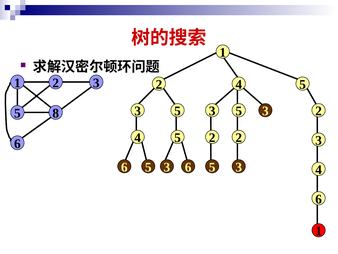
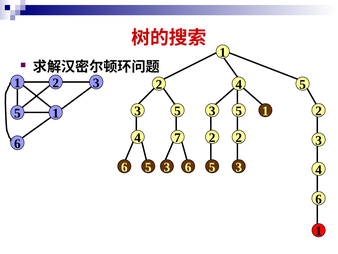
3 at (265, 111): 3 -> 1
8 at (56, 113): 8 -> 1
5 at (178, 138): 5 -> 7
